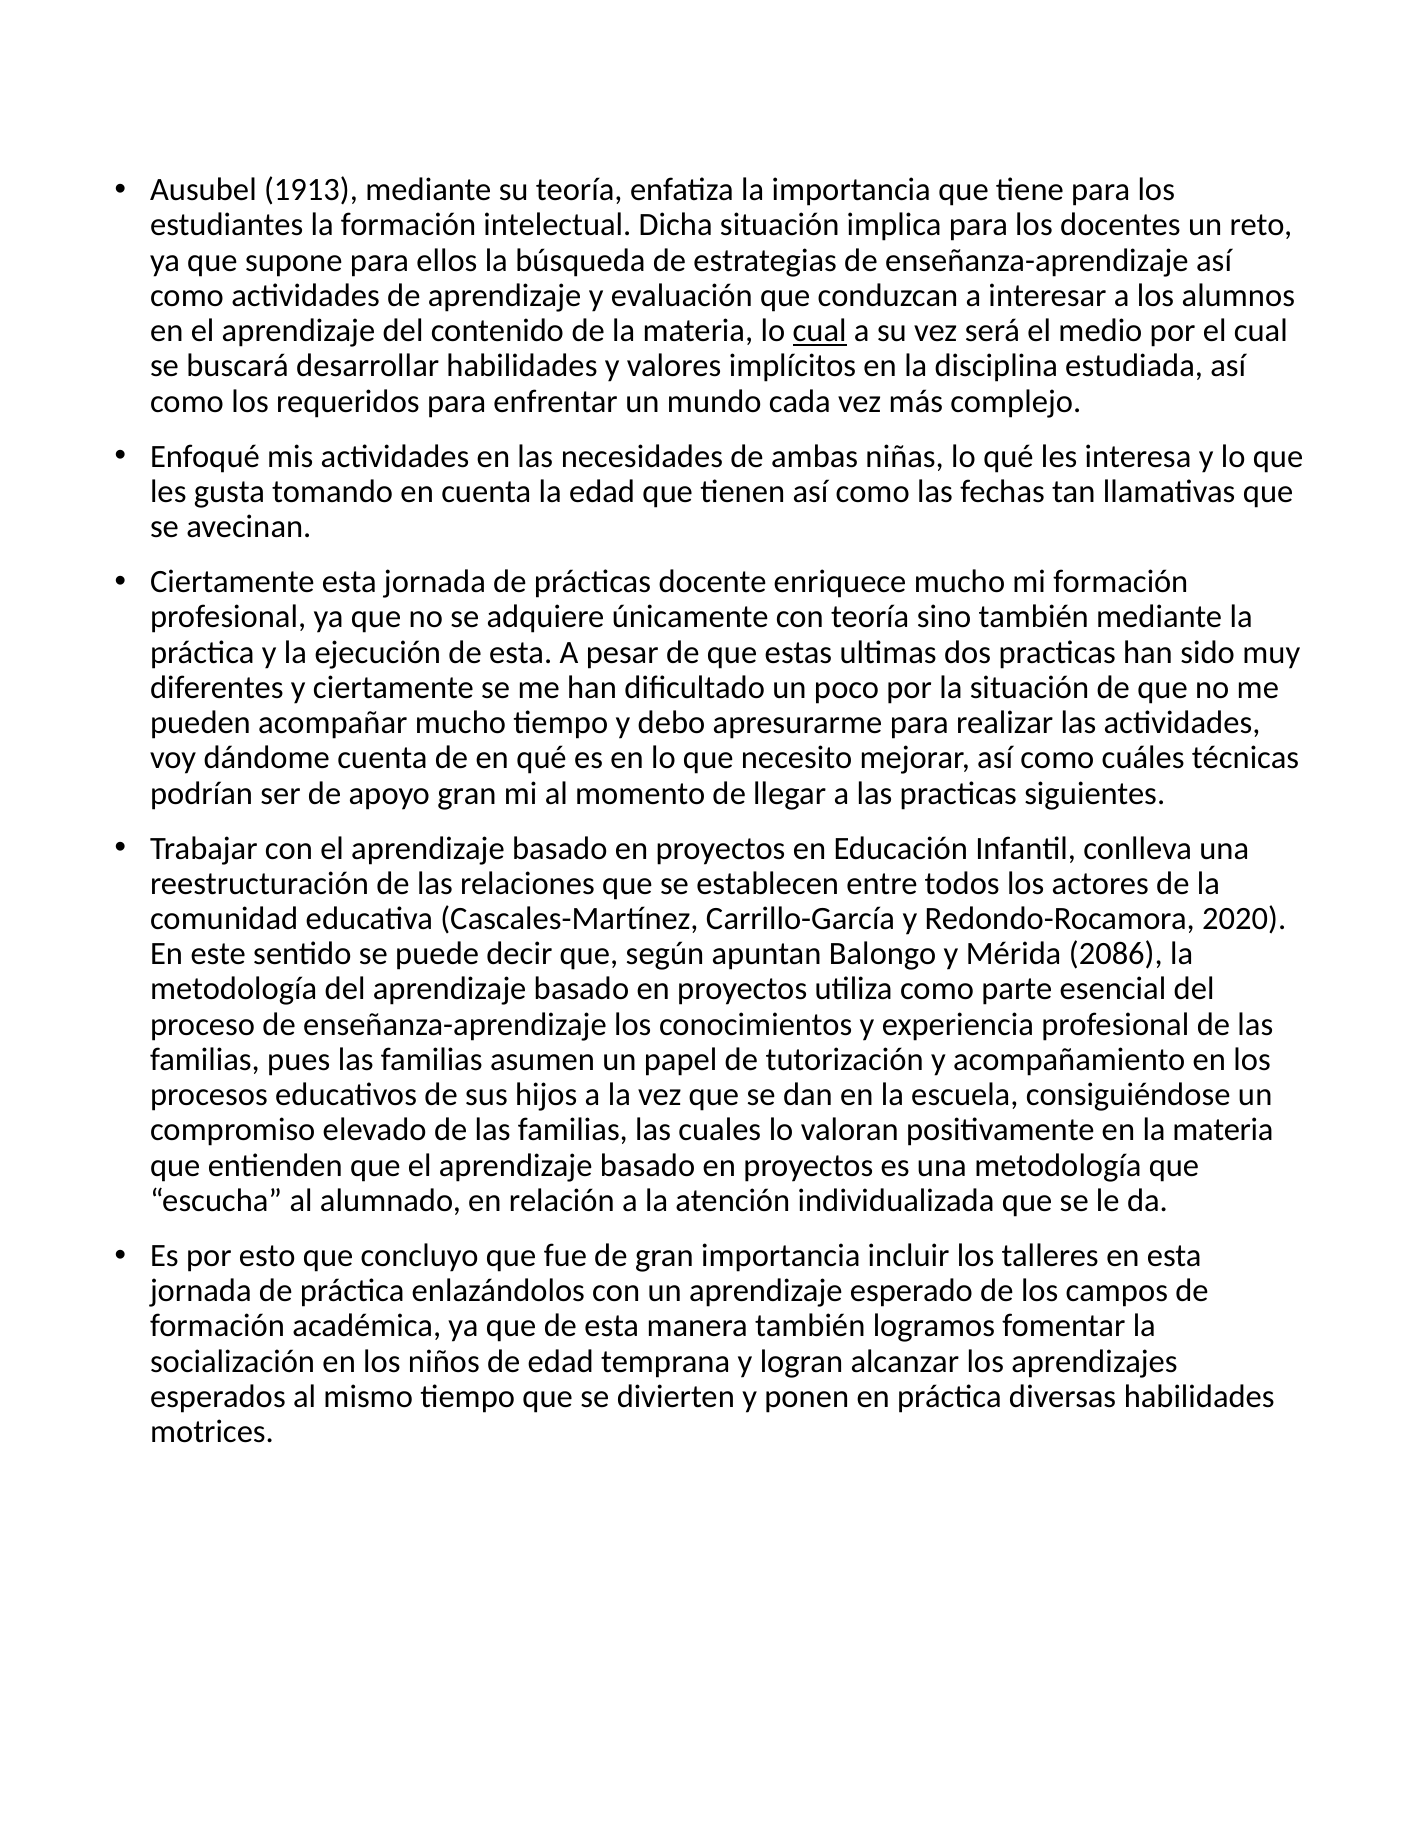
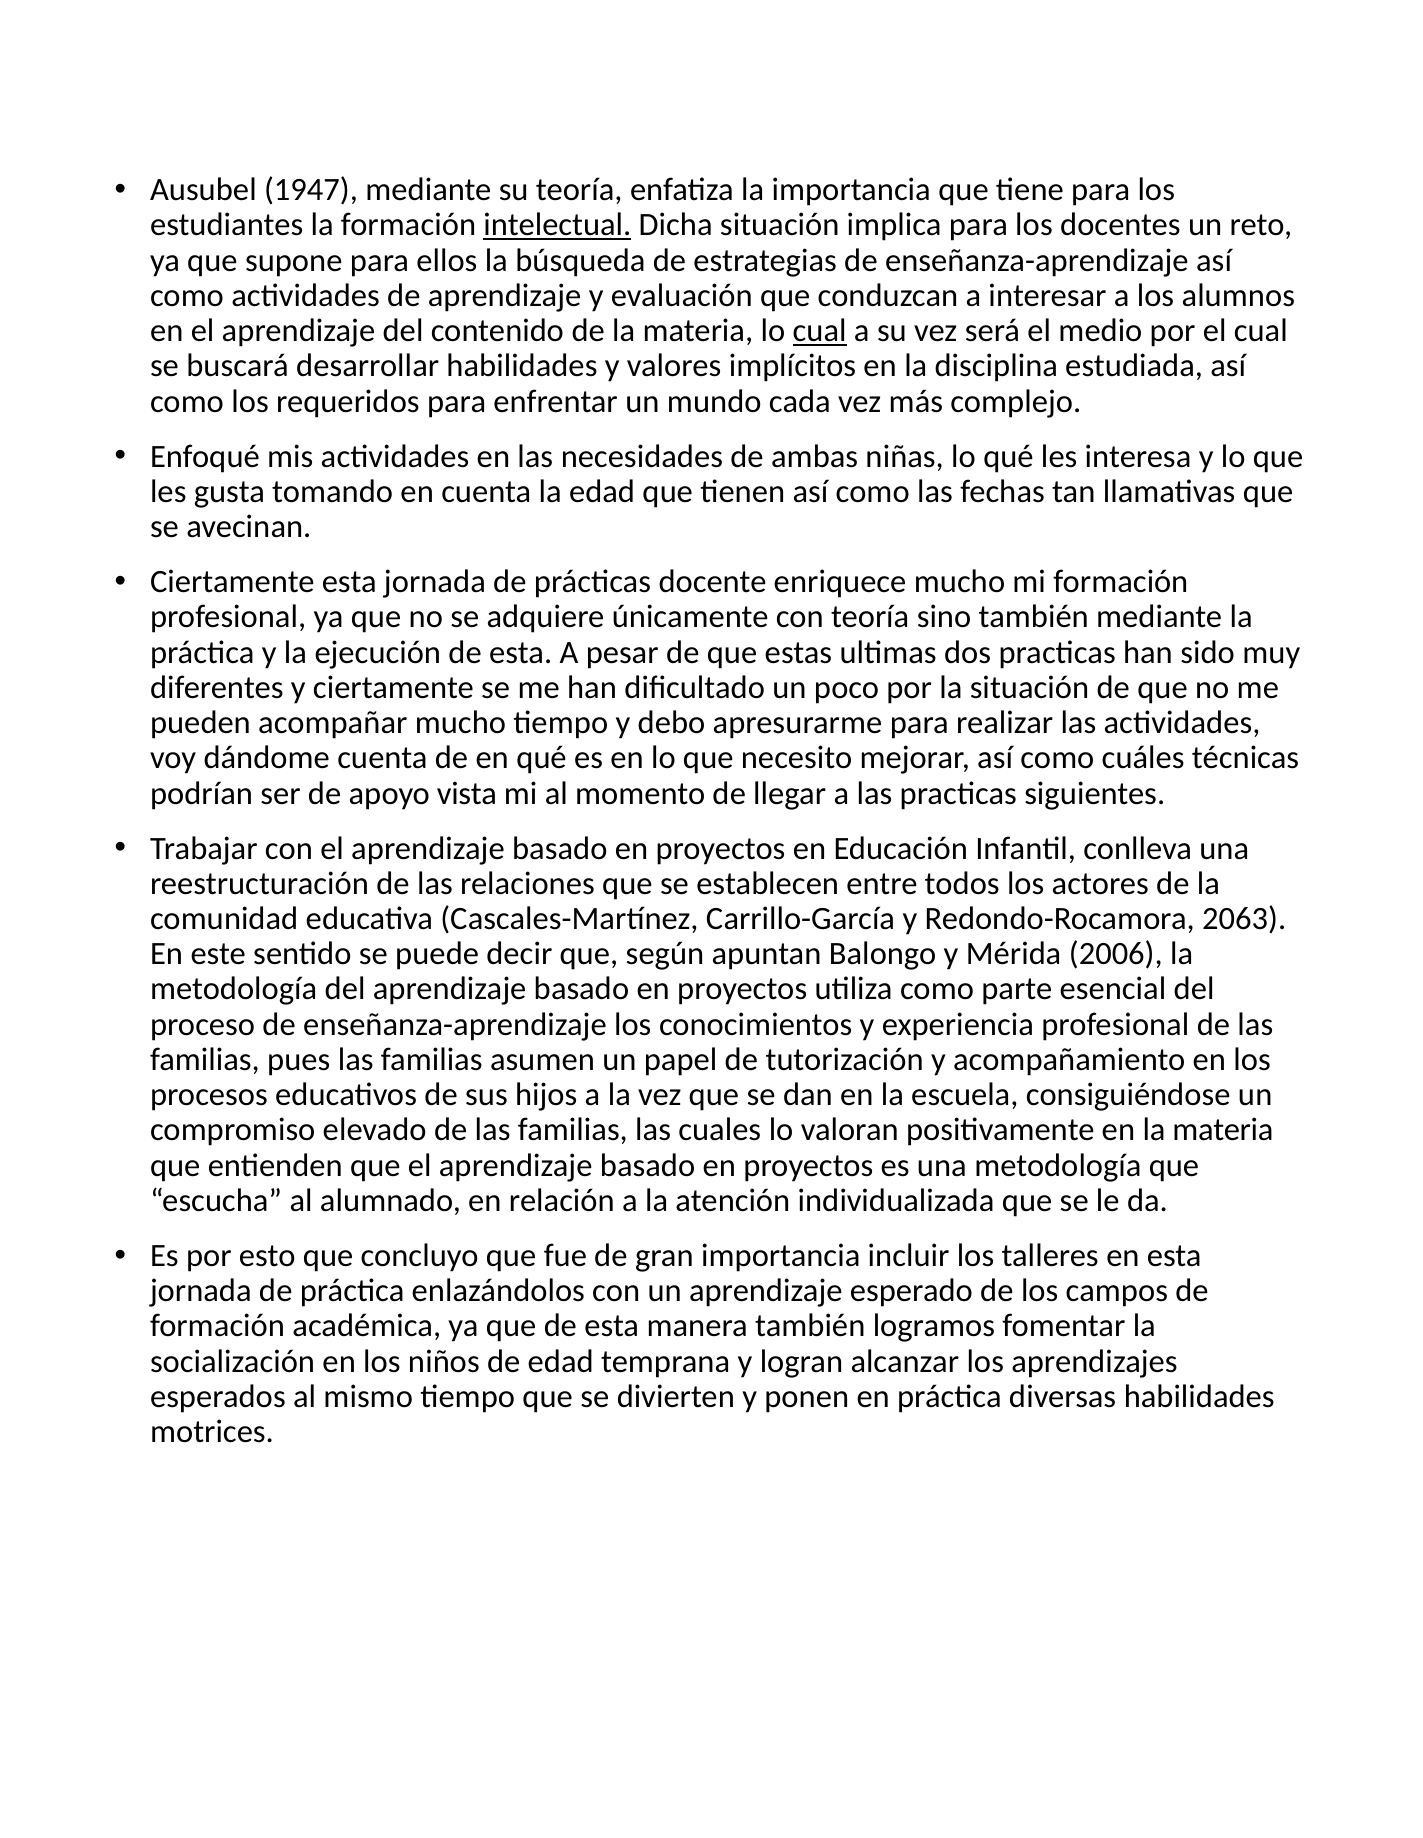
1913: 1913 -> 1947
intelectual underline: none -> present
apoyo gran: gran -> vista
2020: 2020 -> 2063
2086: 2086 -> 2006
